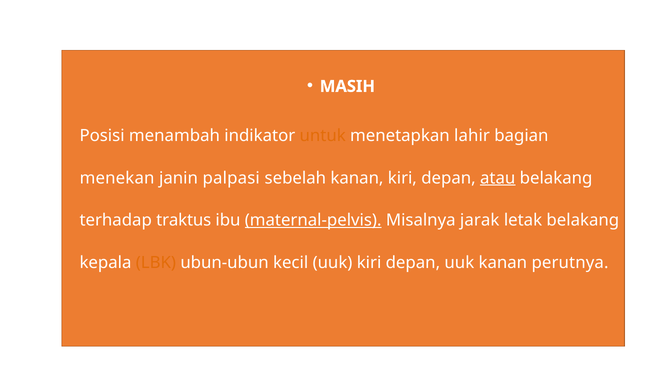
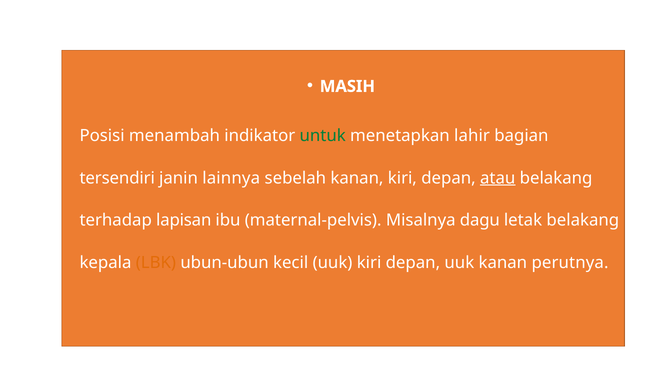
untuk colour: orange -> green
menekan: menekan -> tersendiri
palpasi: palpasi -> lainnya
traktus: traktus -> lapisan
maternal-pelvis underline: present -> none
jarak: jarak -> dagu
